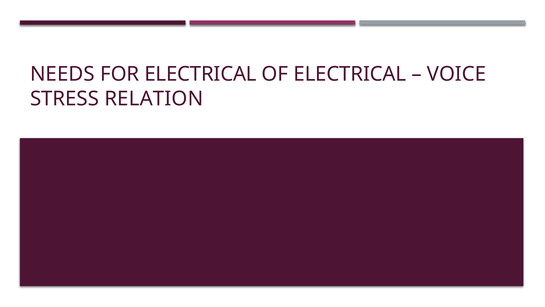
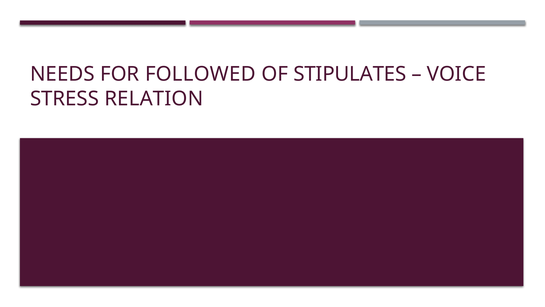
FOR ELECTRICAL: ELECTRICAL -> FOLLOWED
OF ELECTRICAL: ELECTRICAL -> STIPULATES
